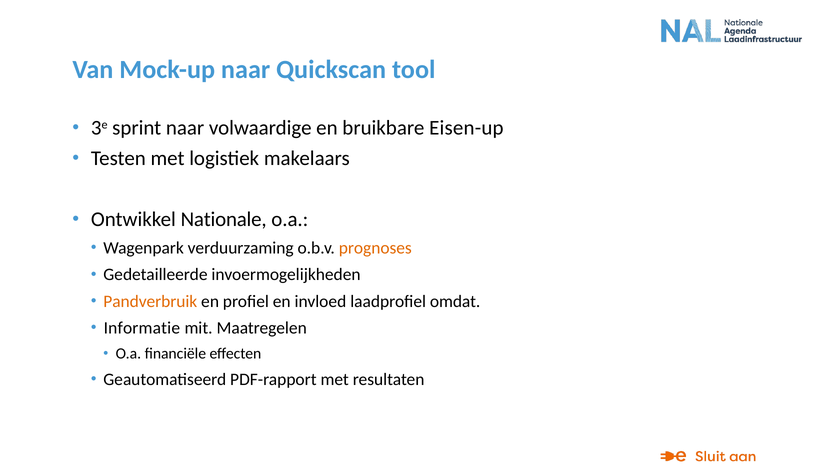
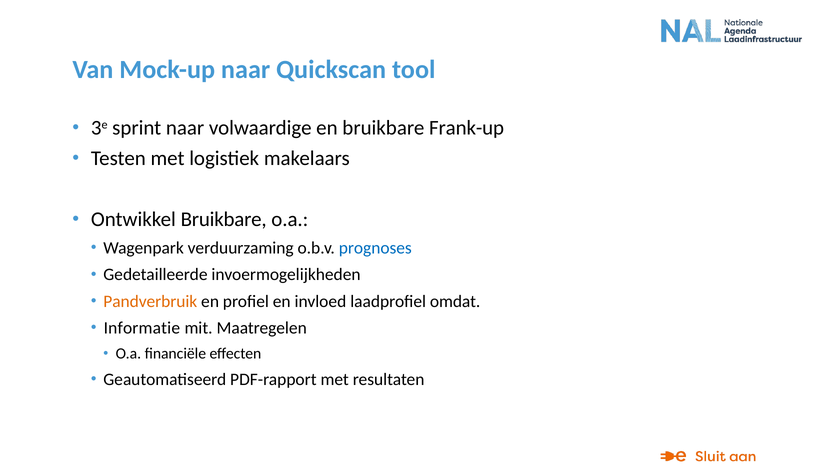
Eisen-up: Eisen-up -> Frank-up
Ontwikkel Nationale: Nationale -> Bruikbare
prognoses colour: orange -> blue
